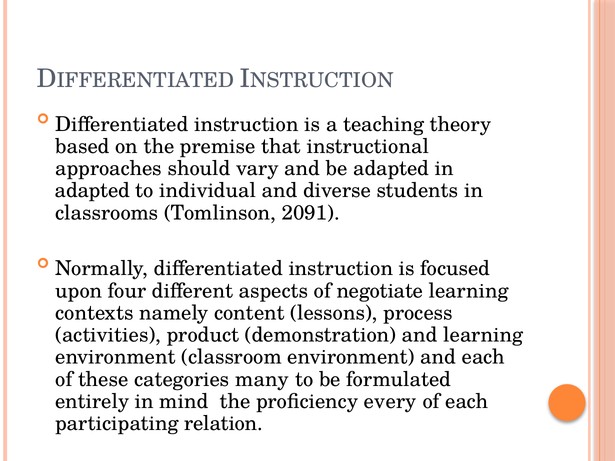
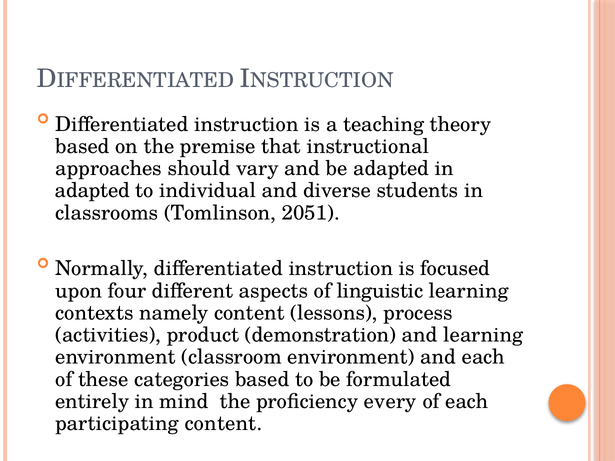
2091: 2091 -> 2051
negotiate: negotiate -> linguistic
categories many: many -> based
participating relation: relation -> content
